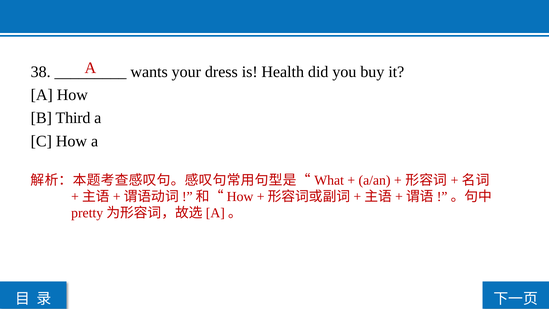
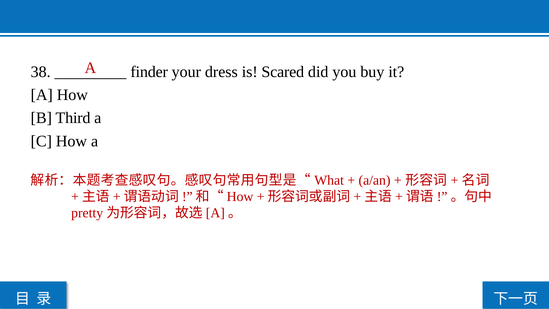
wants: wants -> finder
Health: Health -> Scared
